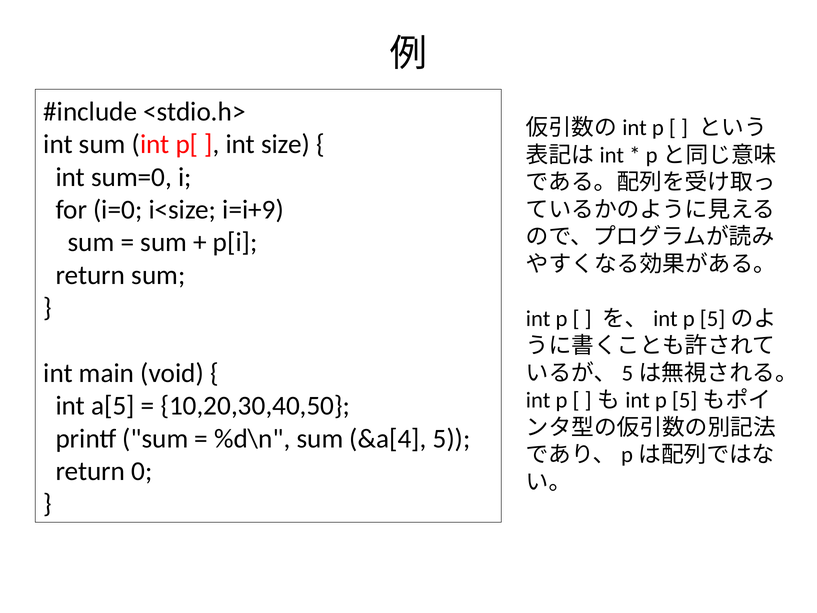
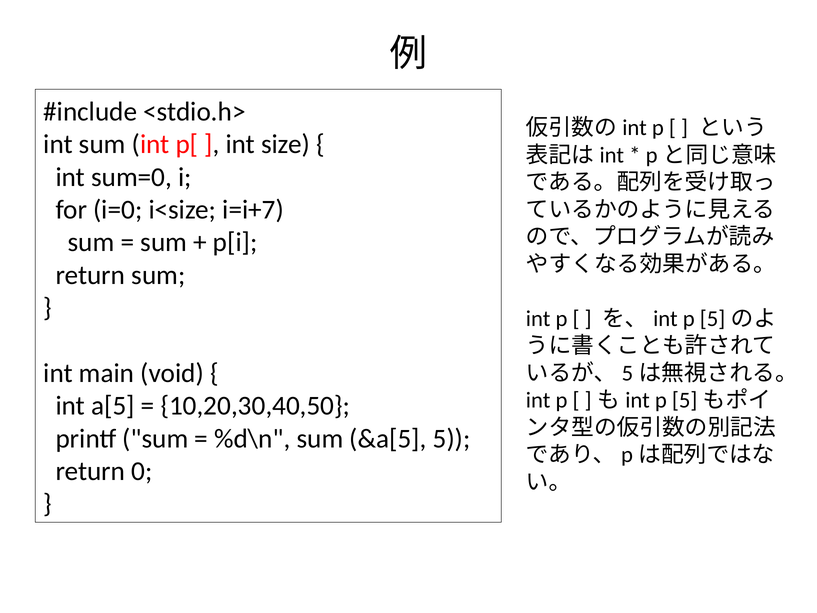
i=i+9: i=i+9 -> i=i+7
&a[4: &a[4 -> &a[5
